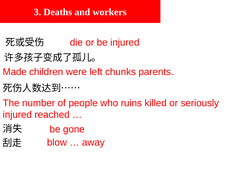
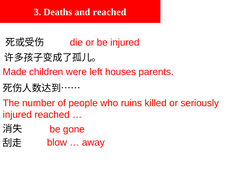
and workers: workers -> reached
chunks: chunks -> houses
